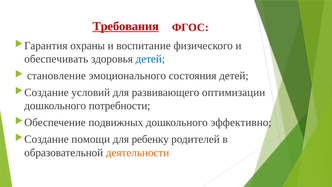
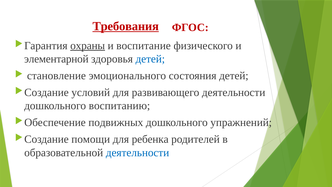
охраны underline: none -> present
обеспечивать: обеспечивать -> элементарной
развивающего оптимизации: оптимизации -> деятельности
потребности: потребности -> воспитанию
эффективно: эффективно -> упражнений
ребенку: ребенку -> ребенка
деятельности at (138, 152) colour: orange -> blue
